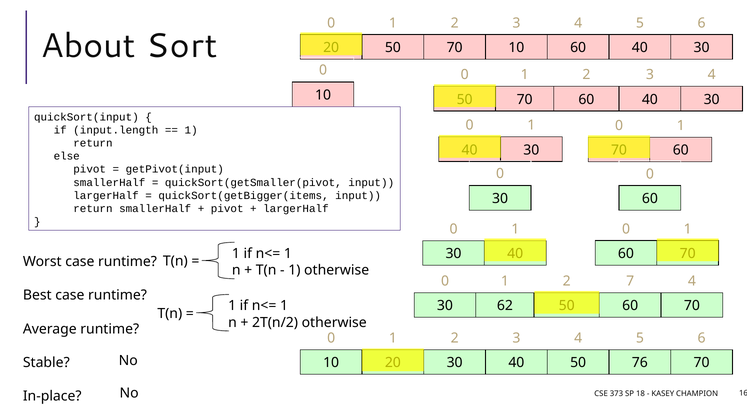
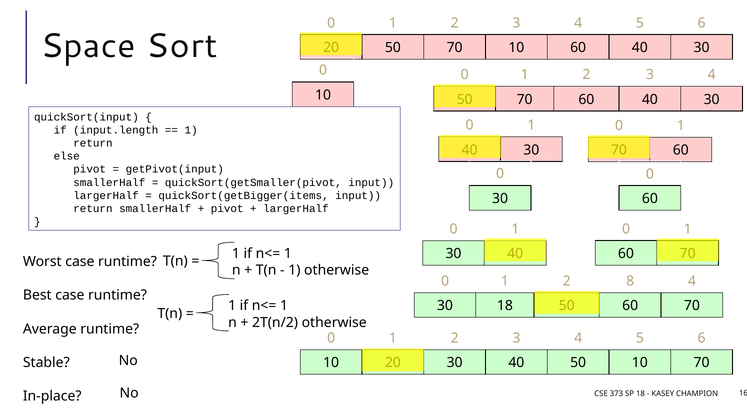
About: About -> Space
7: 7 -> 8
30 62: 62 -> 18
50 76: 76 -> 10
